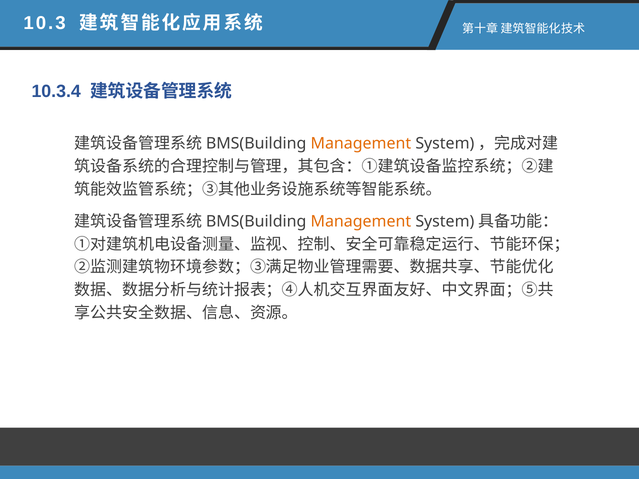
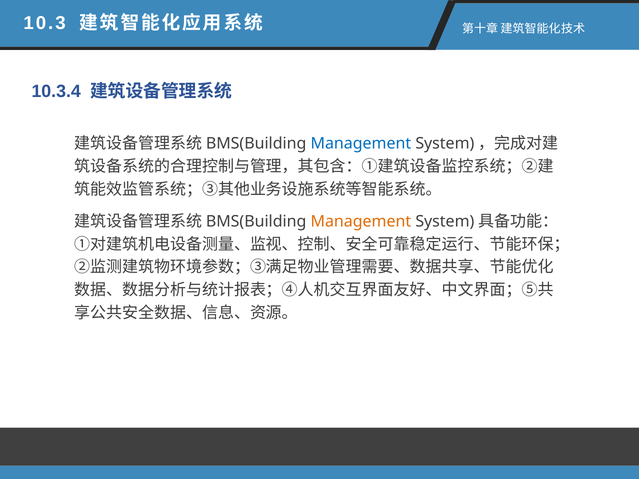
Management at (361, 144) colour: orange -> blue
